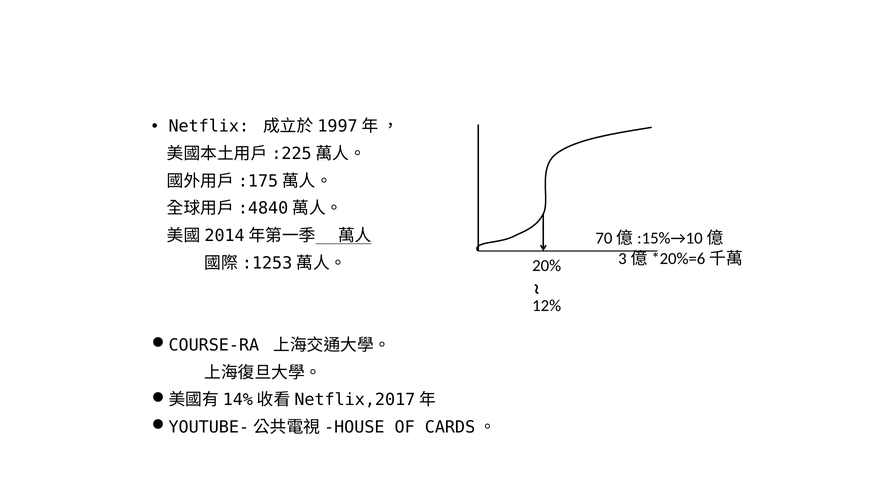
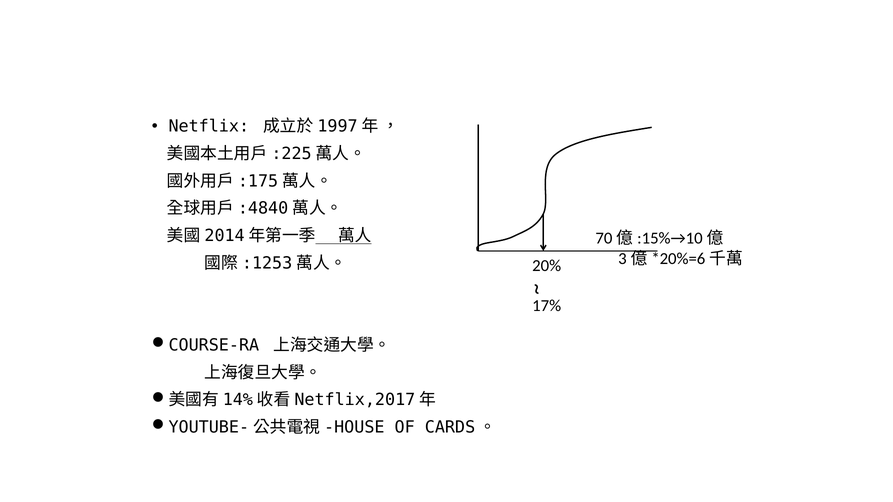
12%: 12% -> 17%
